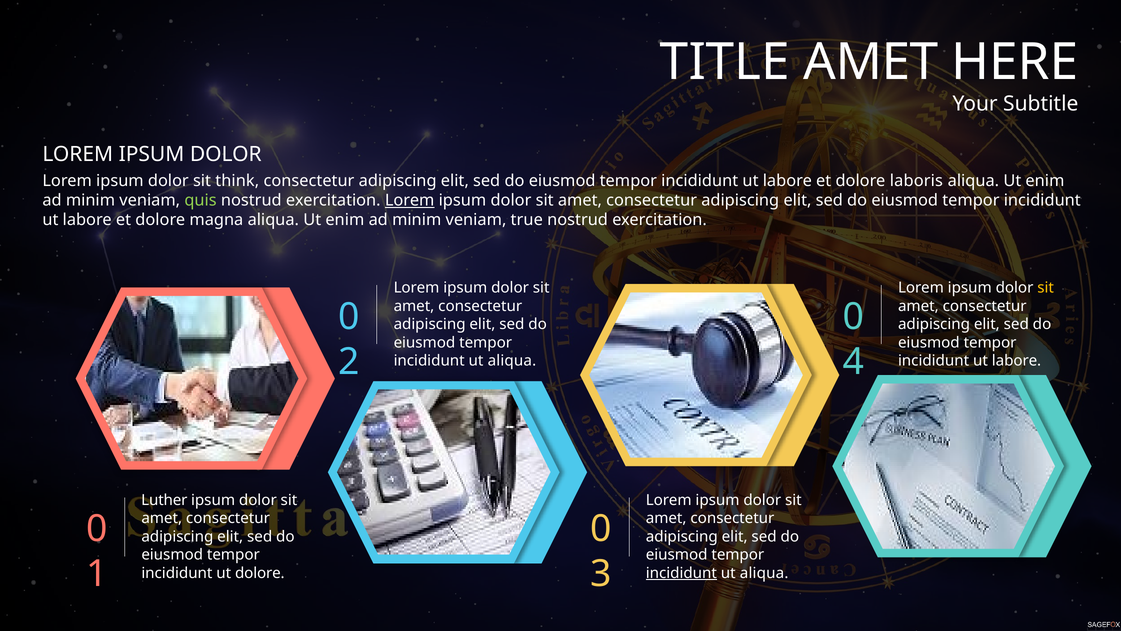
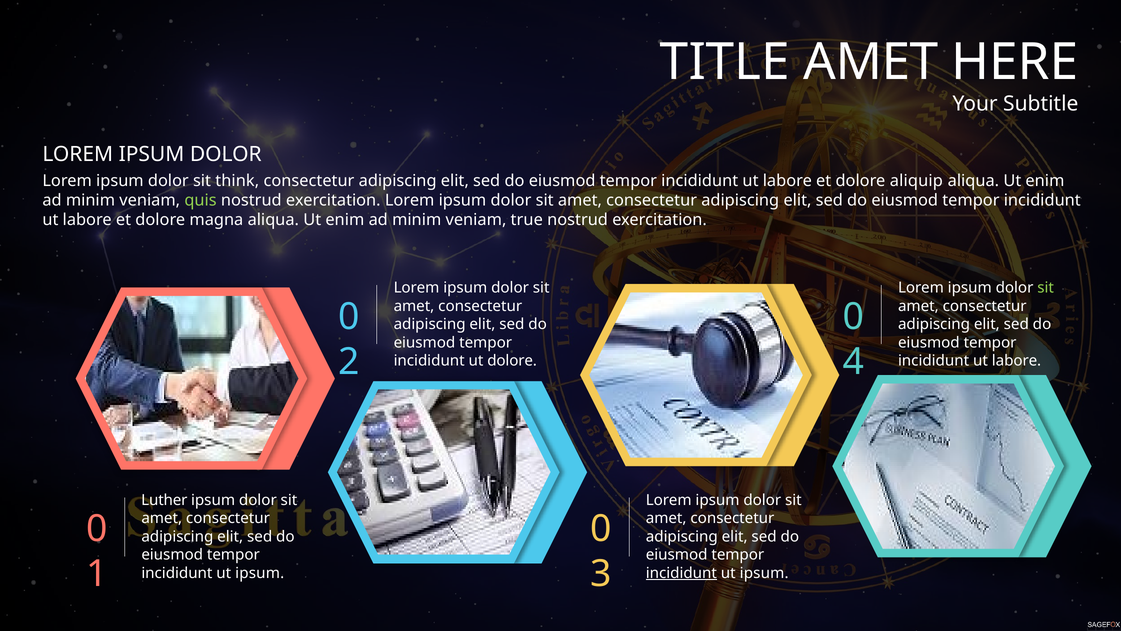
laboris: laboris -> aliquip
Lorem at (410, 200) underline: present -> none
sit at (1046, 288) colour: yellow -> light green
aliqua at (512, 361): aliqua -> dolore
dolore at (260, 573): dolore -> ipsum
aliqua at (764, 573): aliqua -> ipsum
